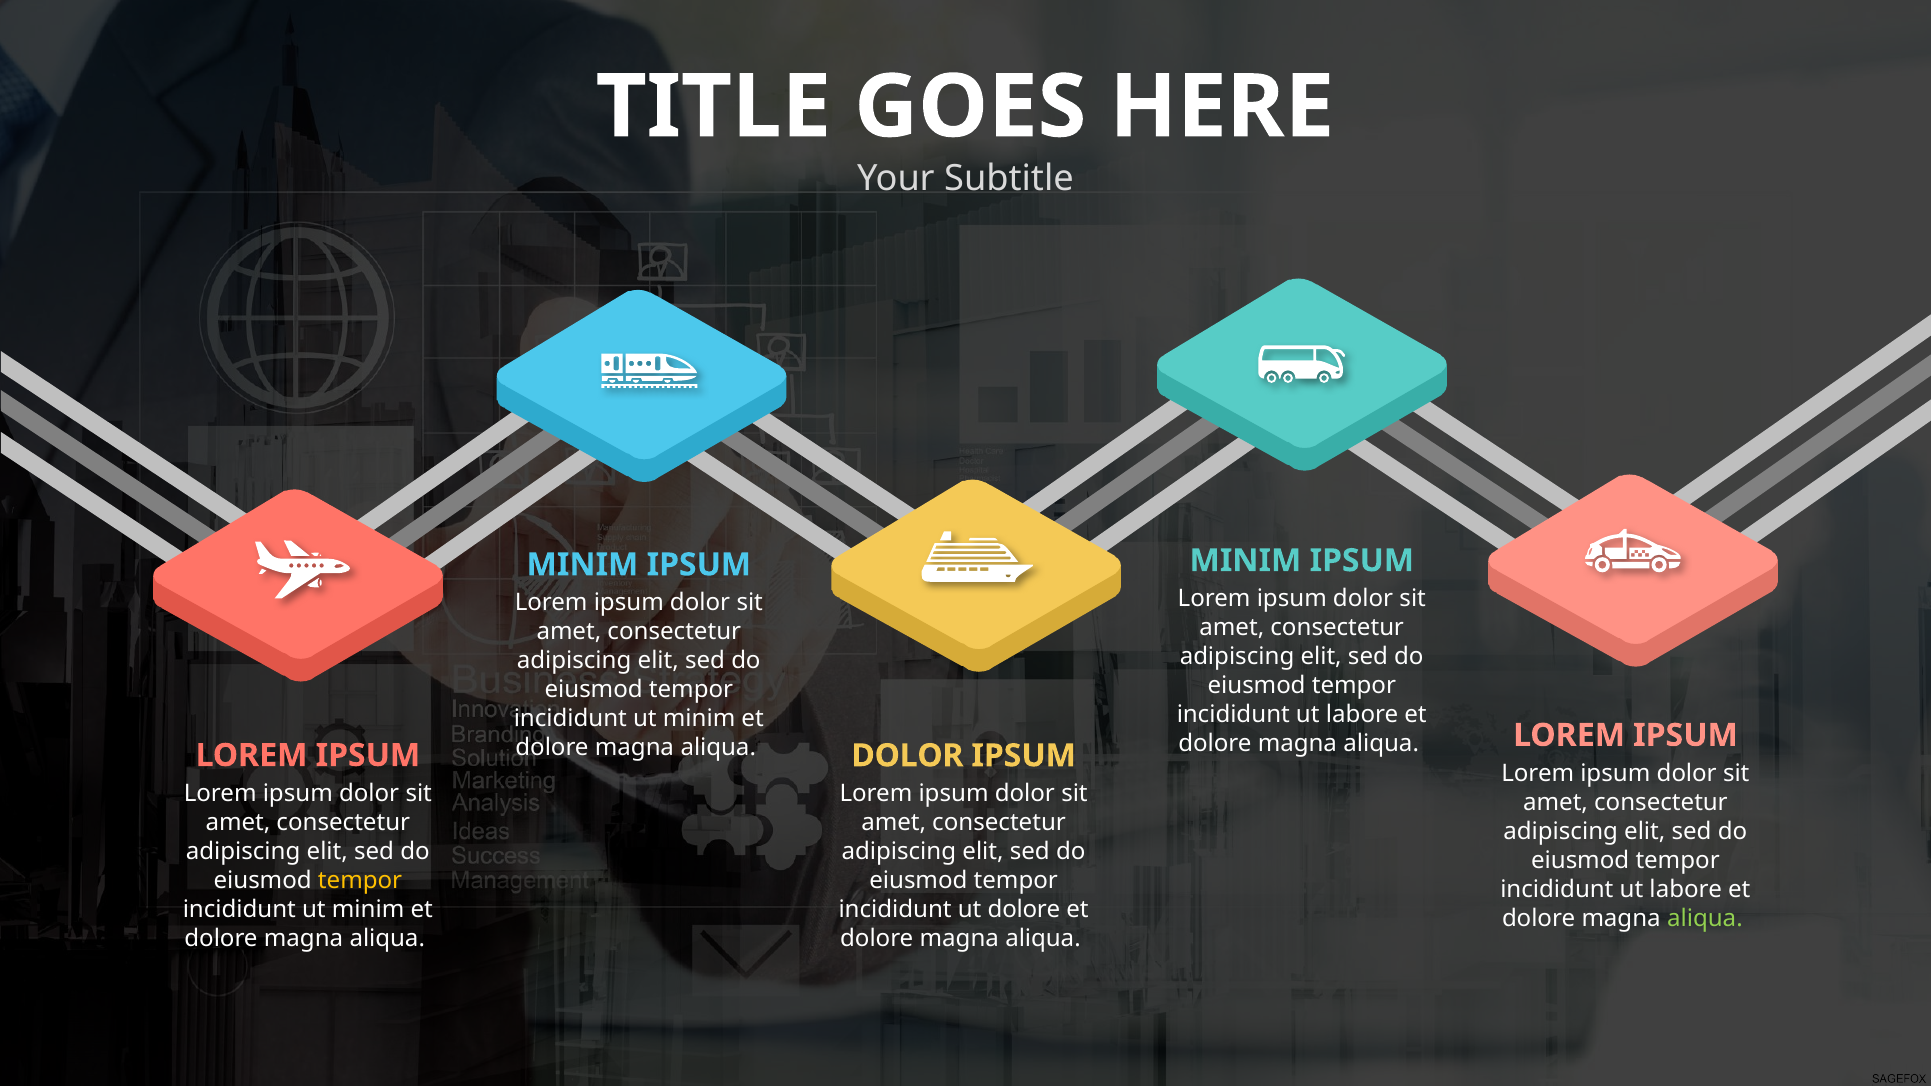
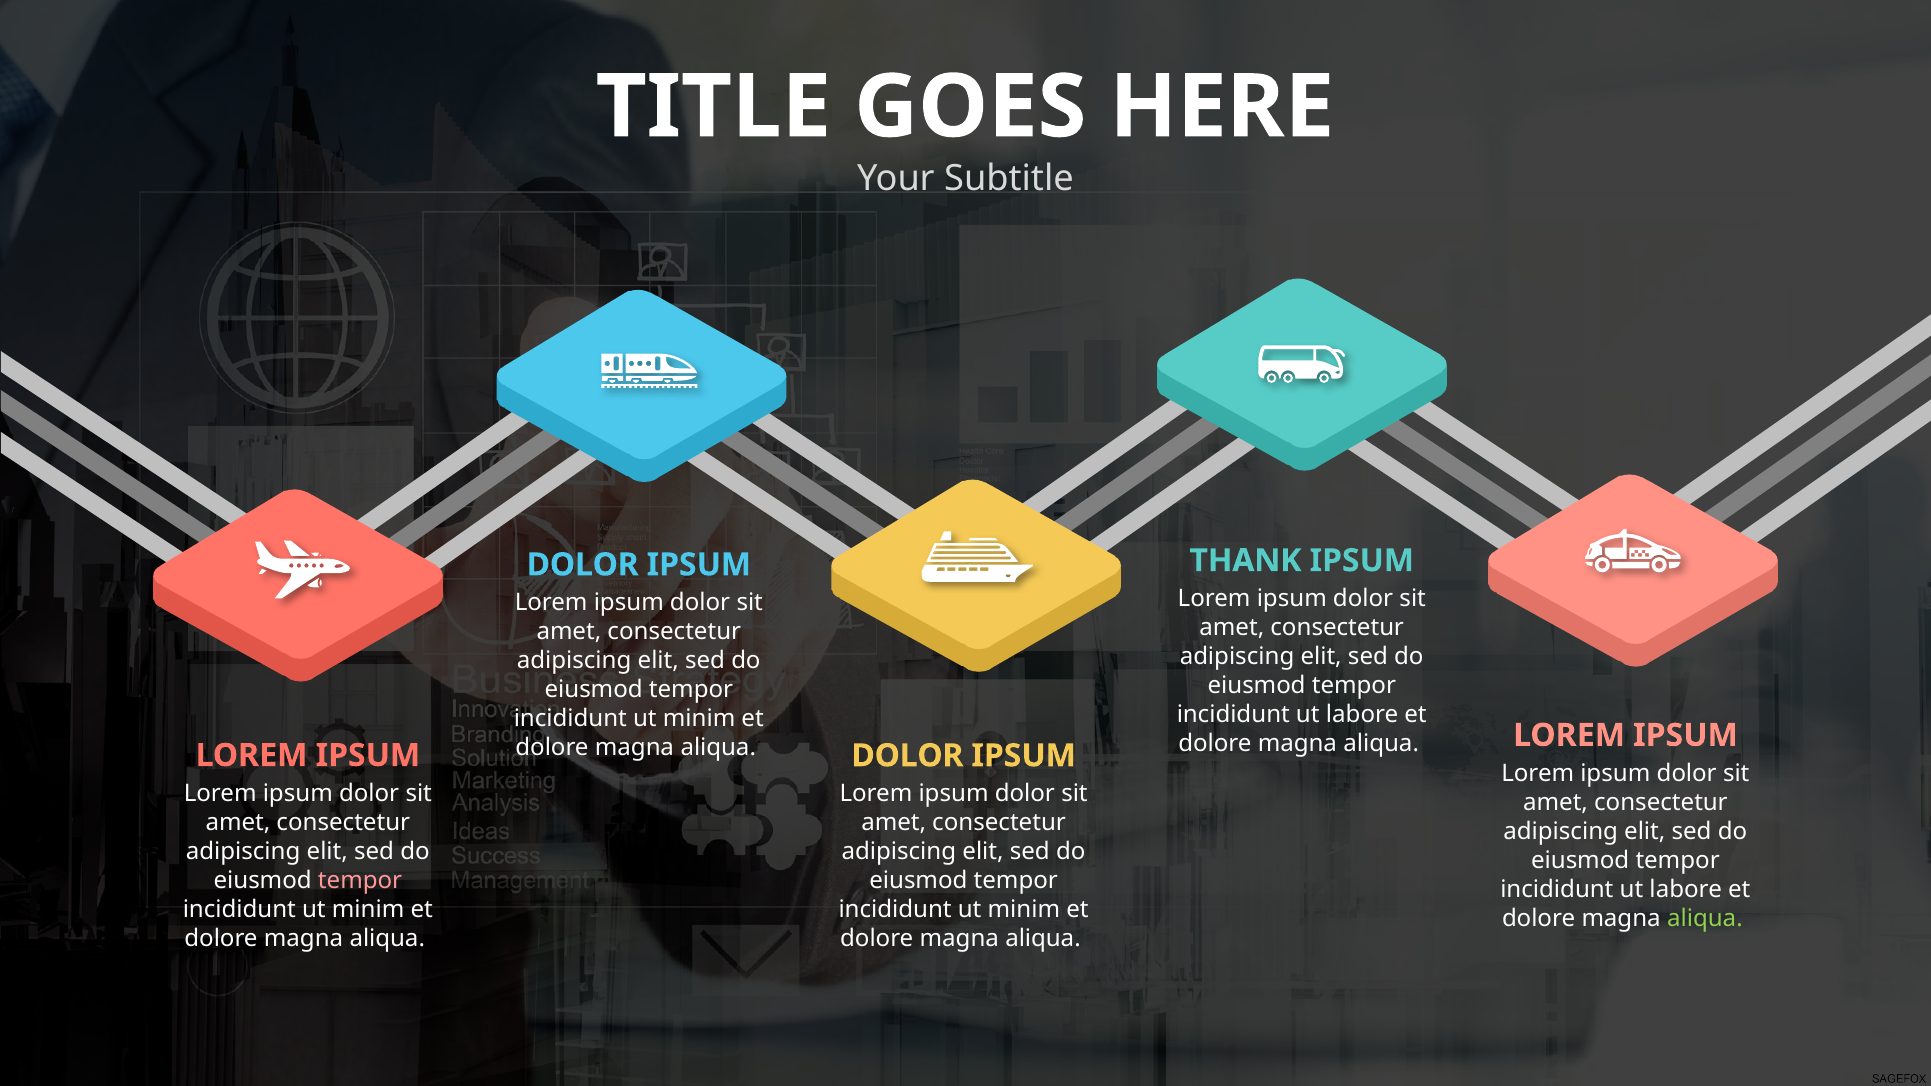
MINIM at (1245, 561): MINIM -> THANK
MINIM at (582, 565): MINIM -> DOLOR
tempor at (360, 880) colour: yellow -> pink
dolore at (1024, 910): dolore -> minim
